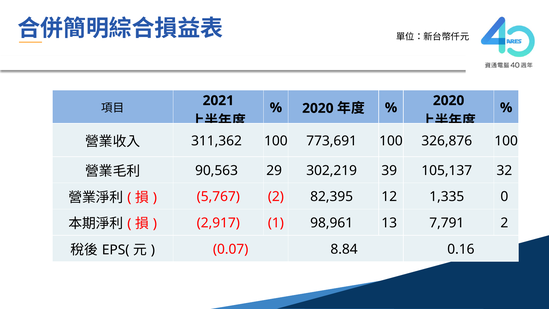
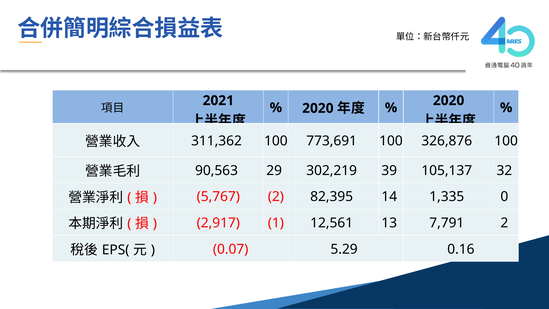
12: 12 -> 14
98,961: 98,961 -> 12,561
8.84: 8.84 -> 5.29
